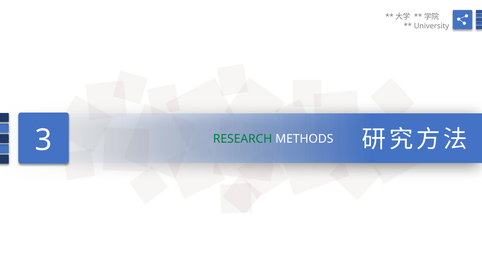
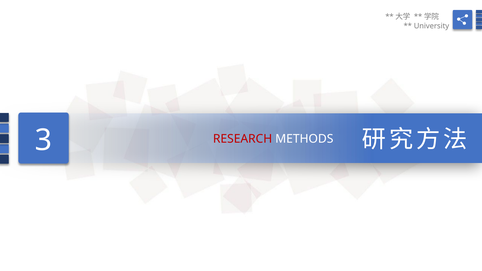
RESEARCH colour: green -> red
